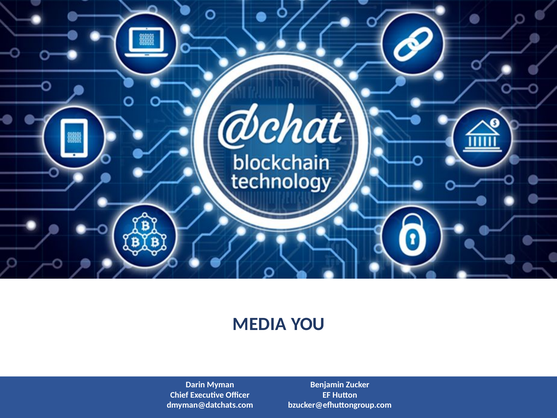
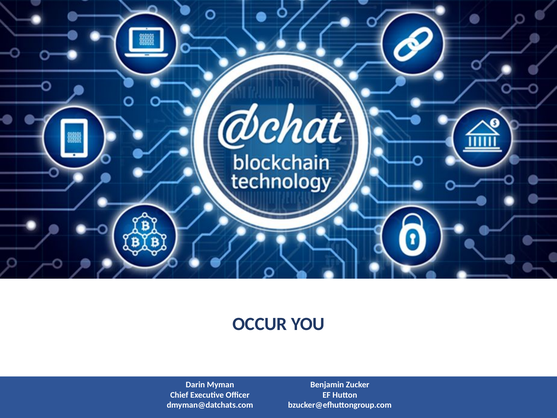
MEDIA: MEDIA -> OCCUR
